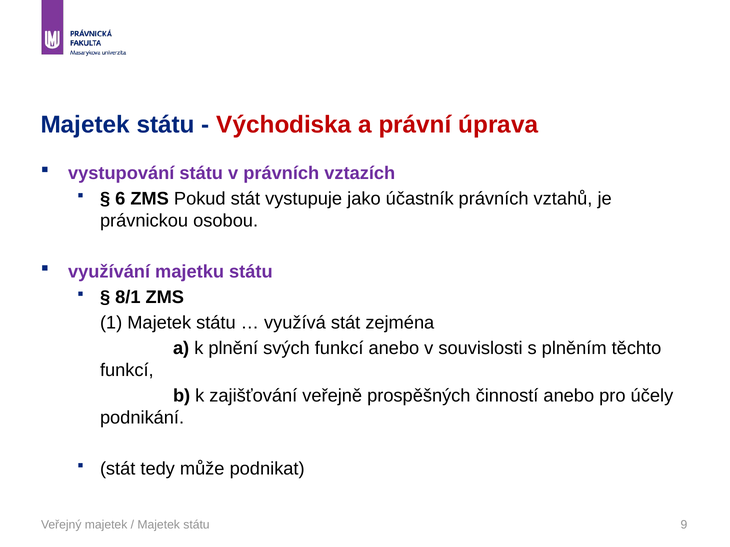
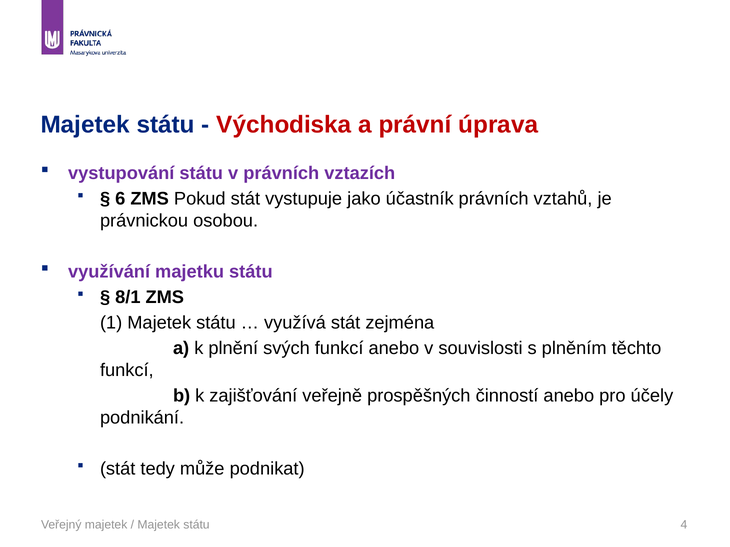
9: 9 -> 4
